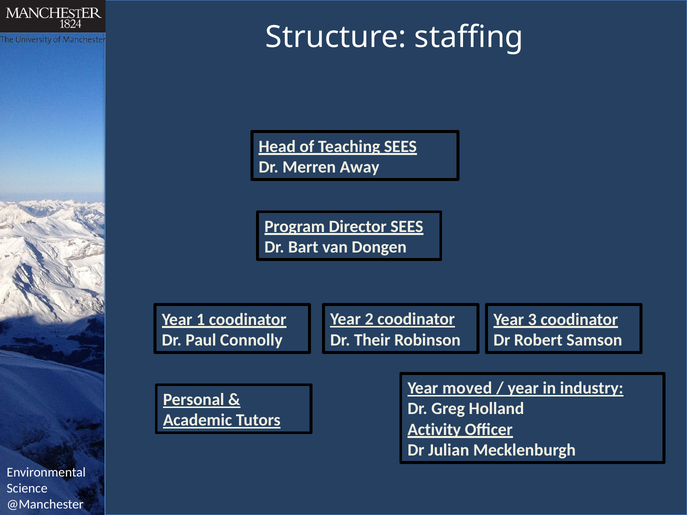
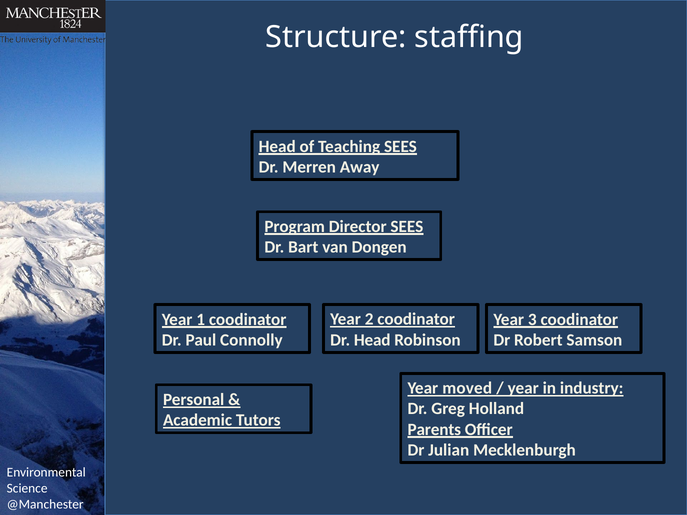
Dr Their: Their -> Head
Activity: Activity -> Parents
